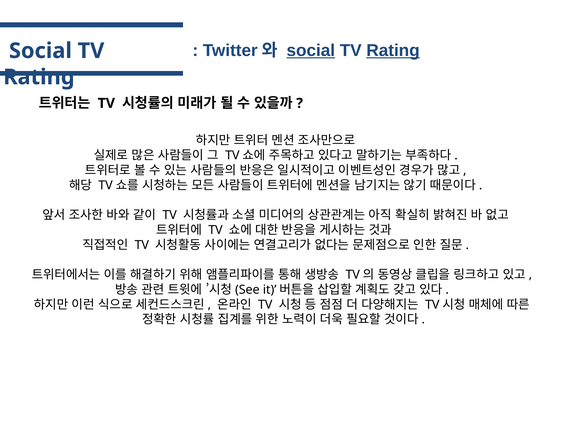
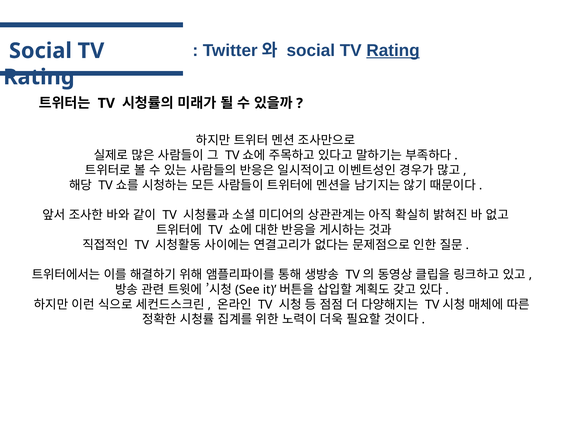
social at (311, 51) underline: present -> none
